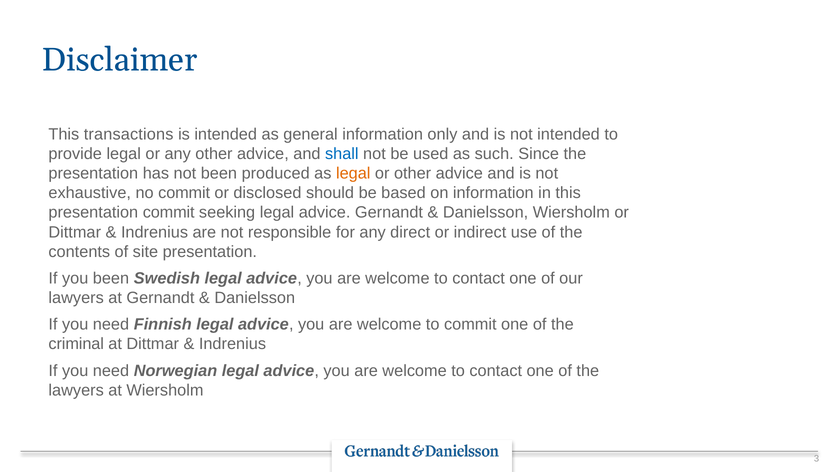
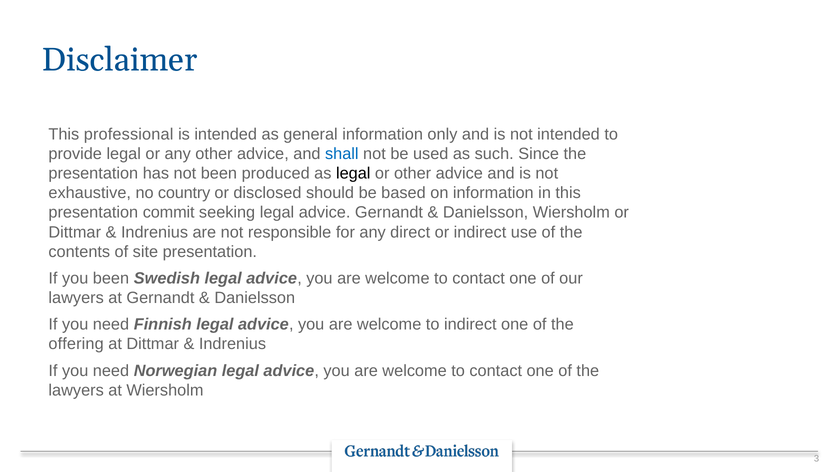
transactions: transactions -> professional
legal at (353, 173) colour: orange -> black
no commit: commit -> country
to commit: commit -> indirect
criminal: criminal -> offering
